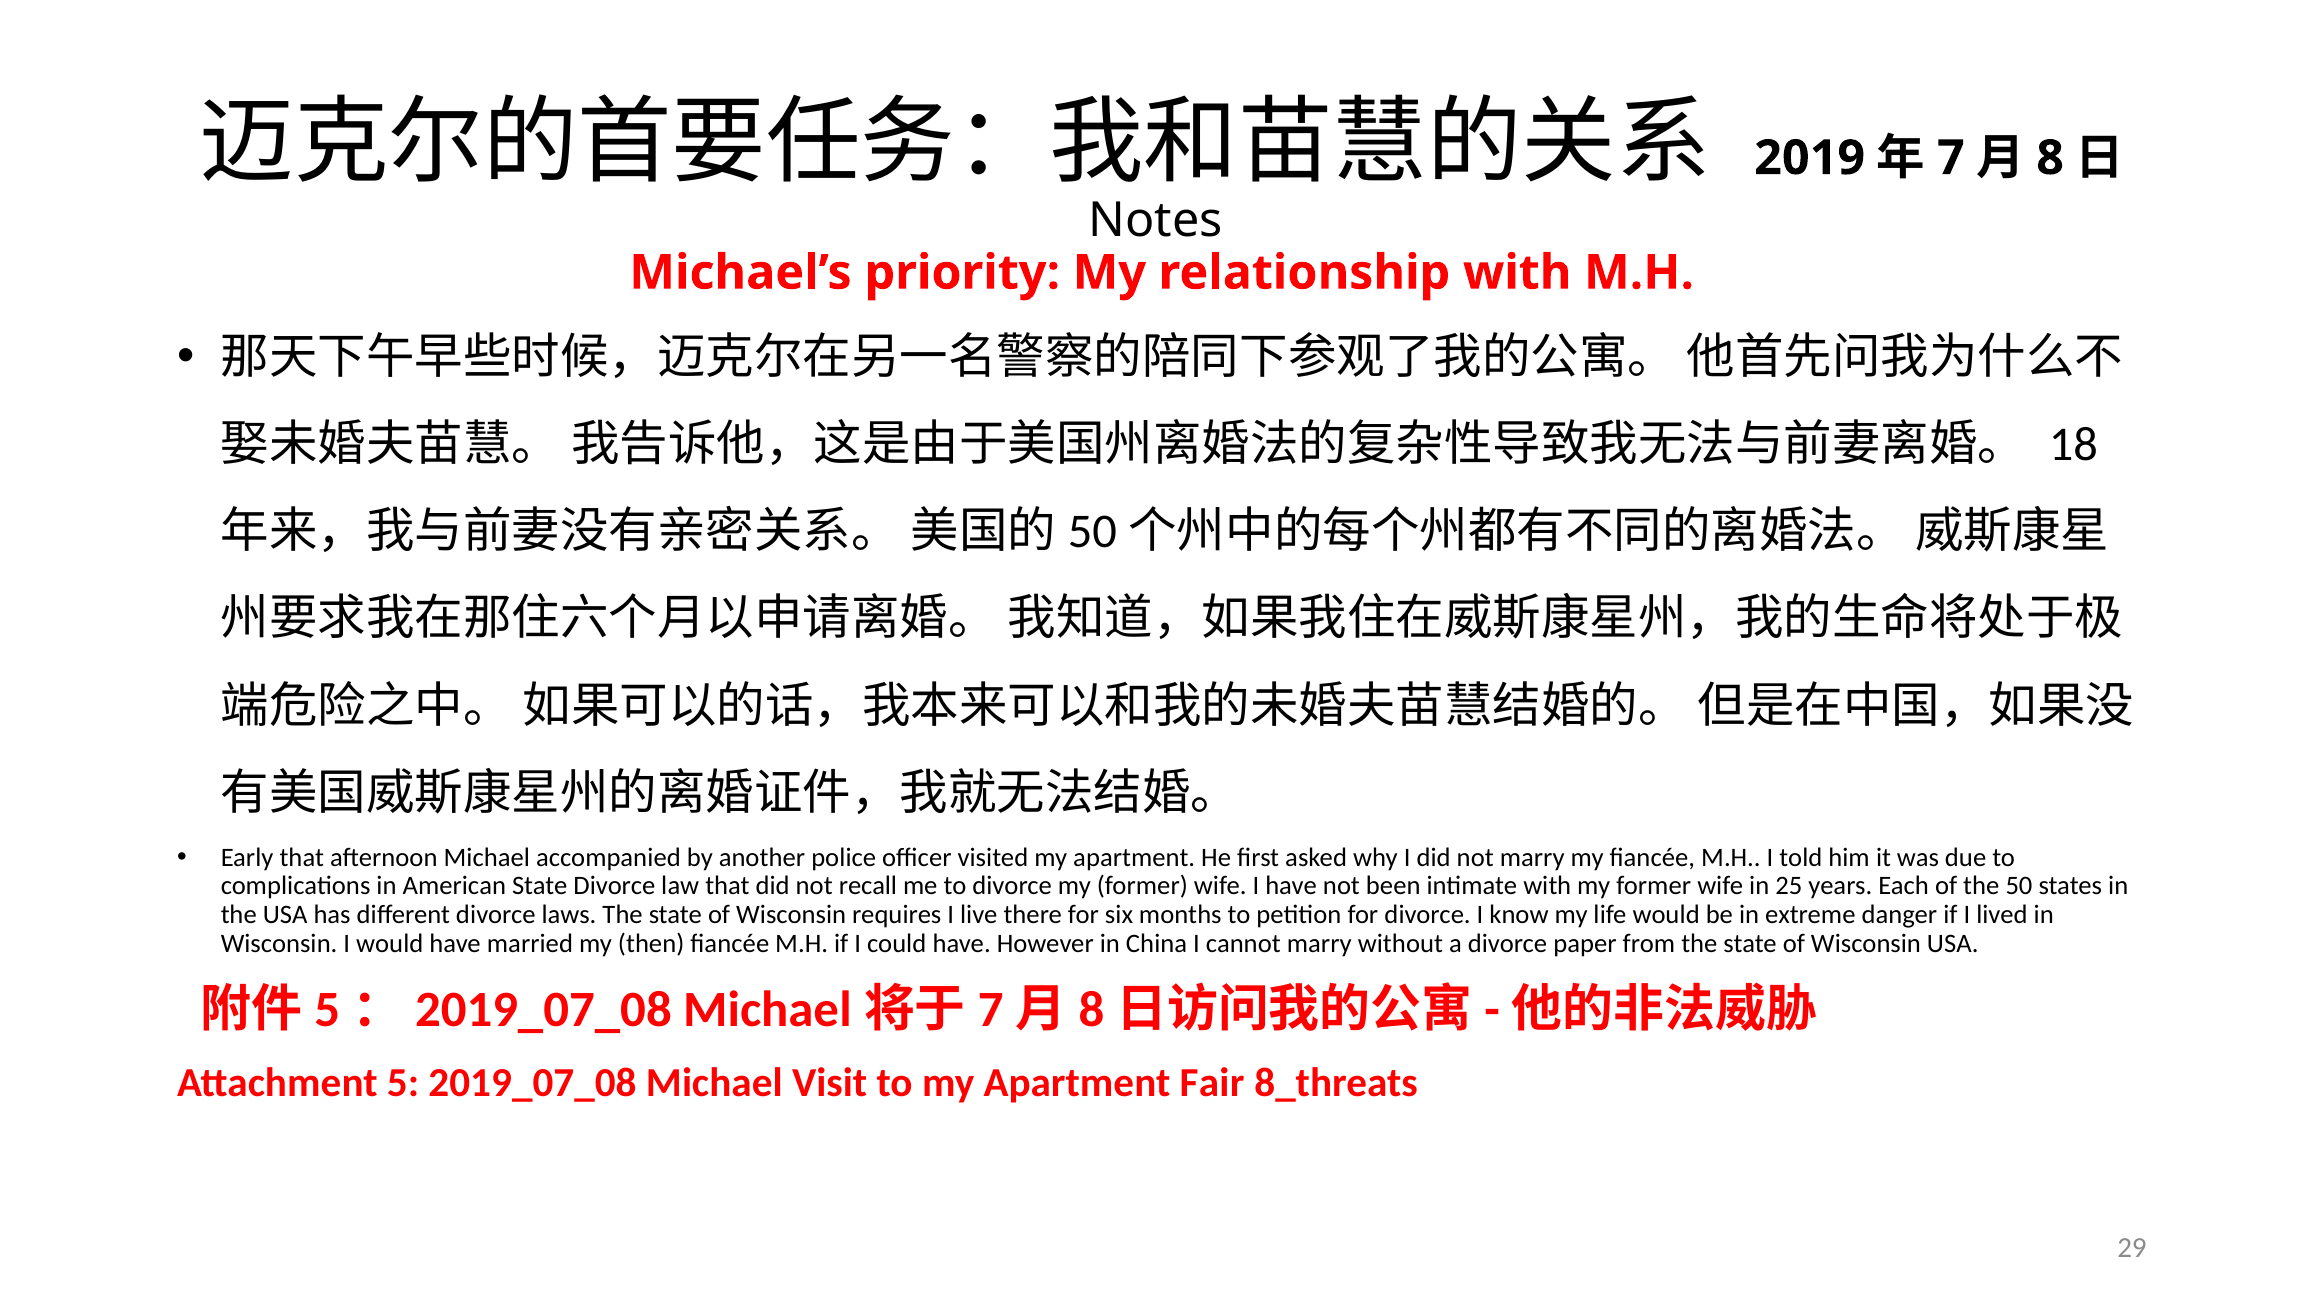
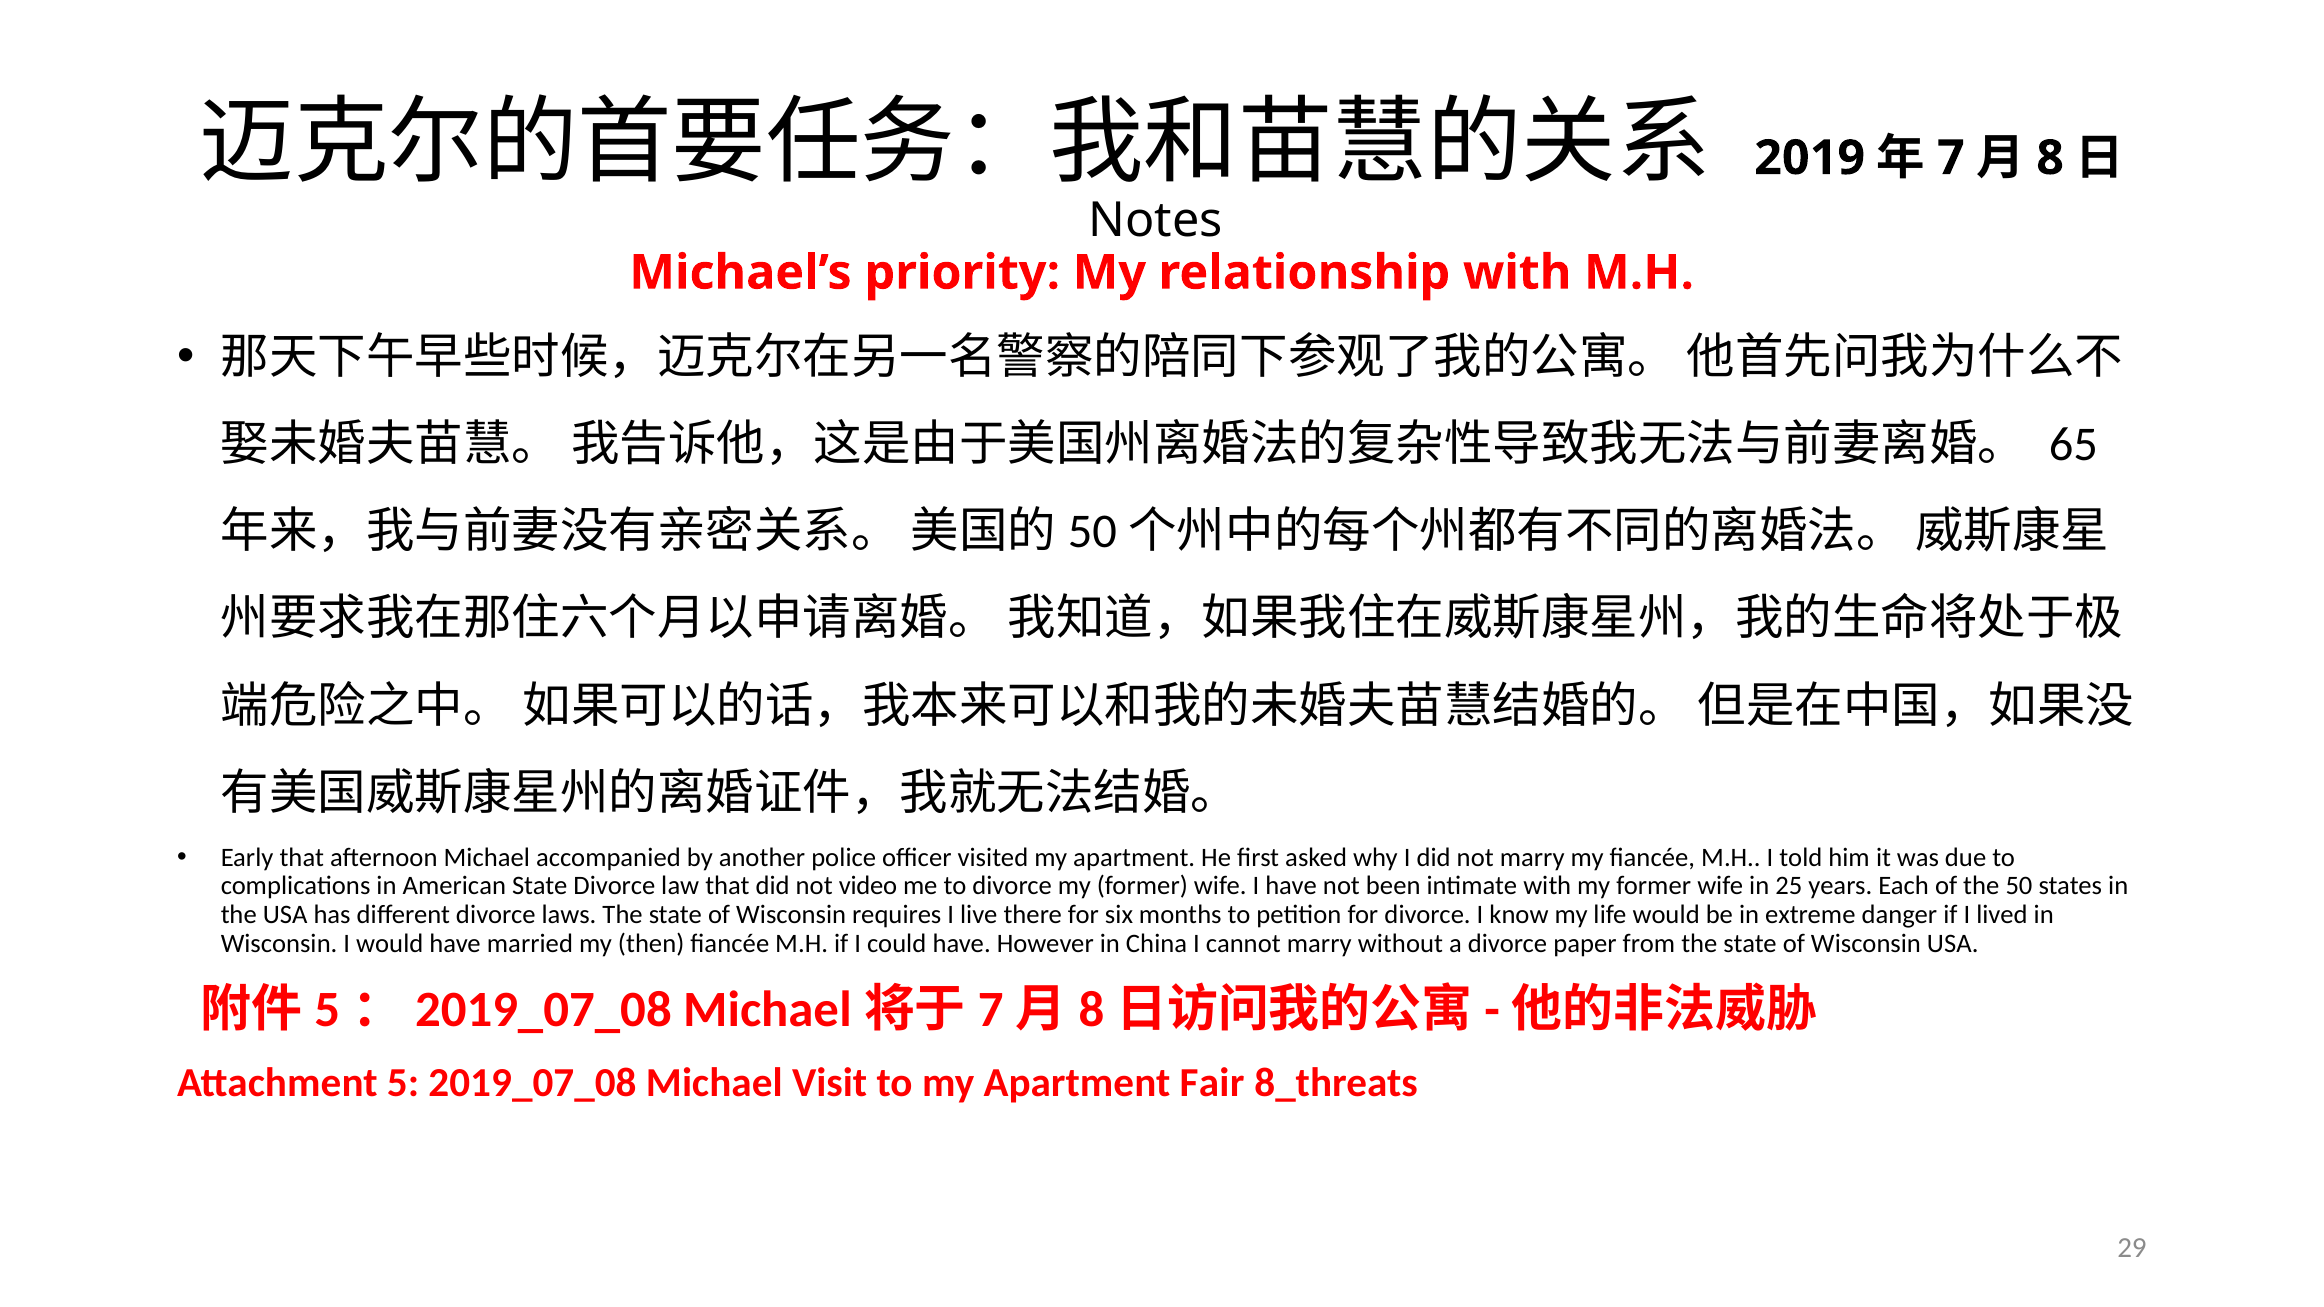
18: 18 -> 65
recall: recall -> video
